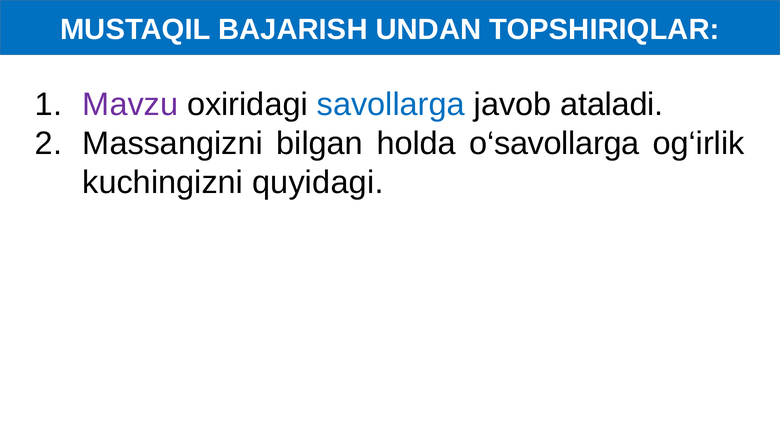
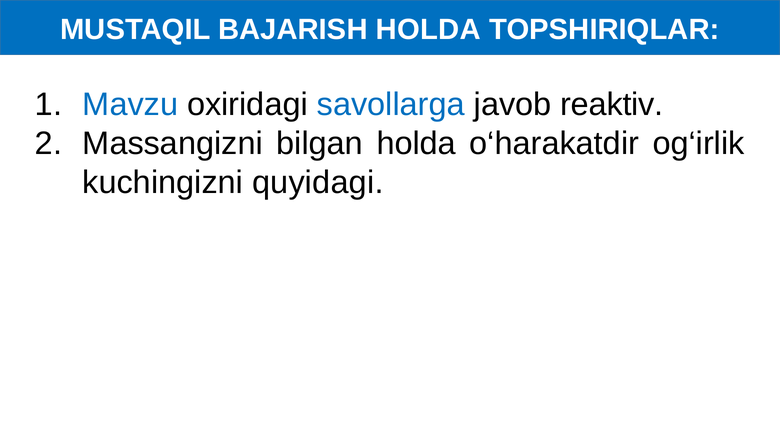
BAJARISH UNDAN: UNDAN -> HOLDA
Mavzu colour: purple -> blue
ataladi: ataladi -> reaktiv
o‘savollarga: o‘savollarga -> o‘harakatdir
